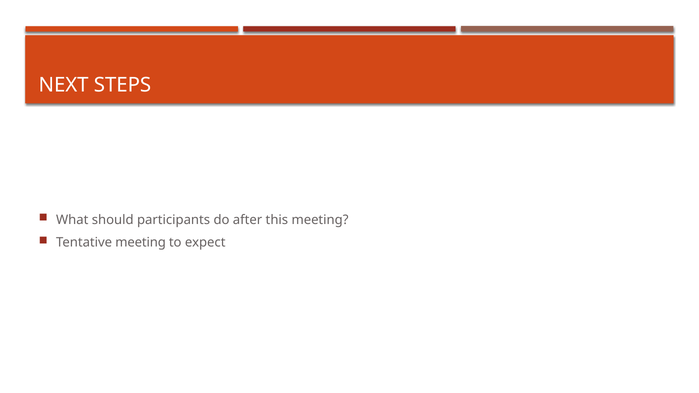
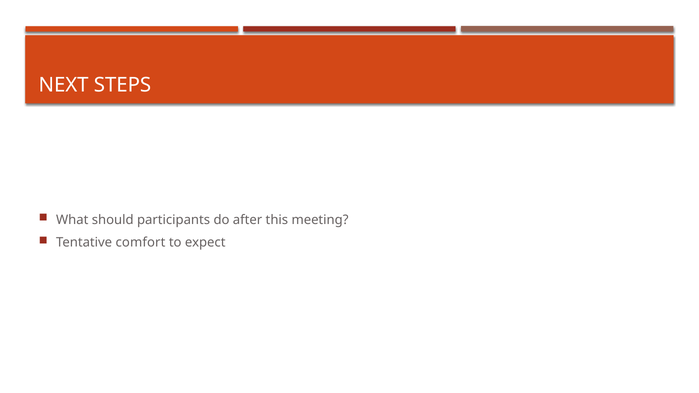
Tentative meeting: meeting -> comfort
